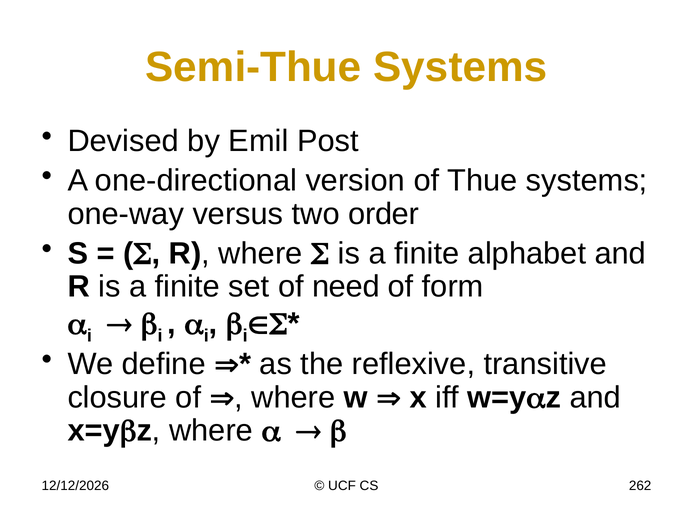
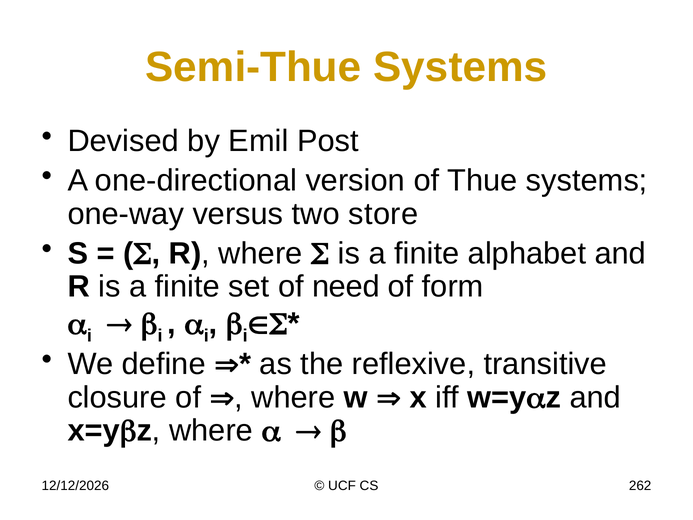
order: order -> store
